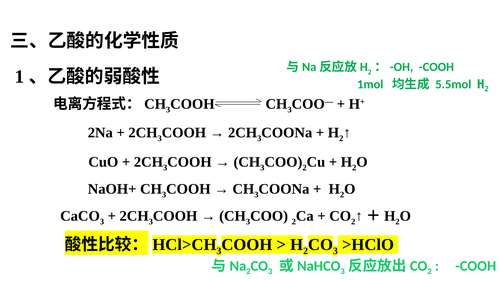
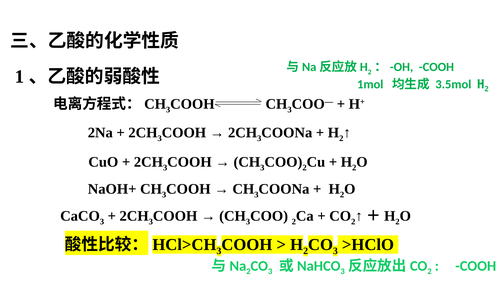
5.5mol: 5.5mol -> 3.5mol
